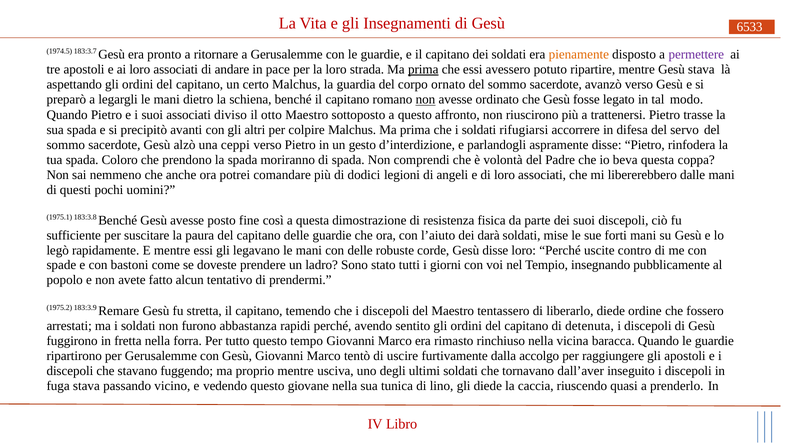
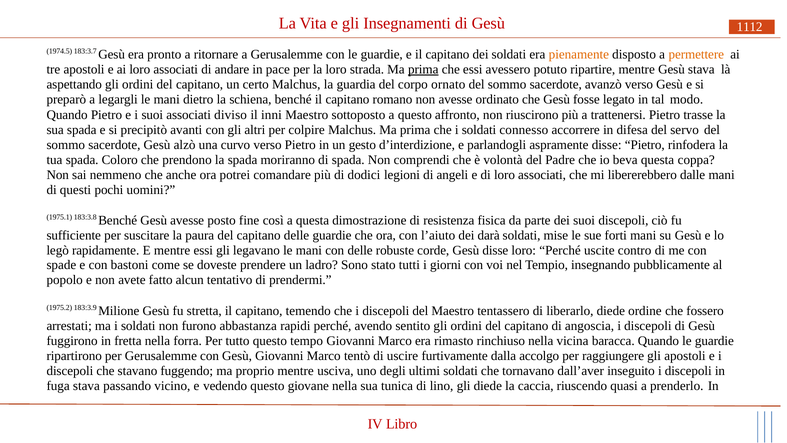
6533: 6533 -> 1112
permettere colour: purple -> orange
non at (425, 100) underline: present -> none
otto: otto -> inni
rifugiarsi: rifugiarsi -> connesso
ceppi: ceppi -> curvo
Remare: Remare -> Milione
detenuta: detenuta -> angoscia
